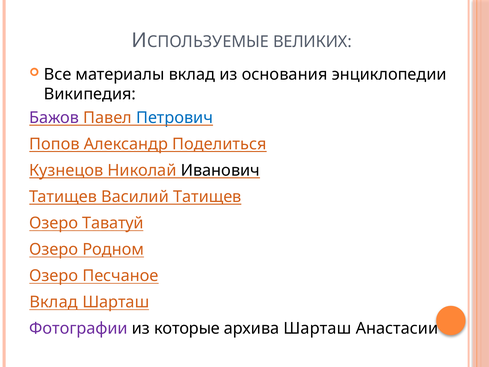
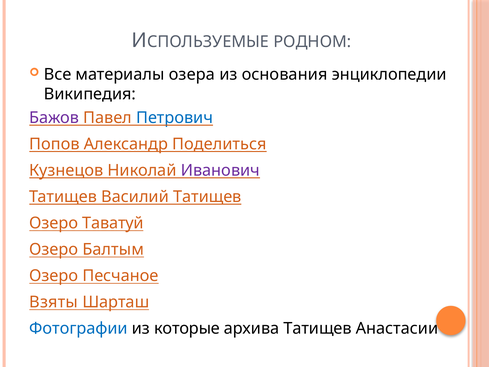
ВЕЛИКИХ: ВЕЛИКИХ -> РОДНОМ
материалы вклад: вклад -> озера
Иванович colour: black -> purple
Родном: Родном -> Балтым
Вклад at (54, 302): Вклад -> Взяты
Фотографии colour: purple -> blue
архива Шарташ: Шарташ -> Татищев
